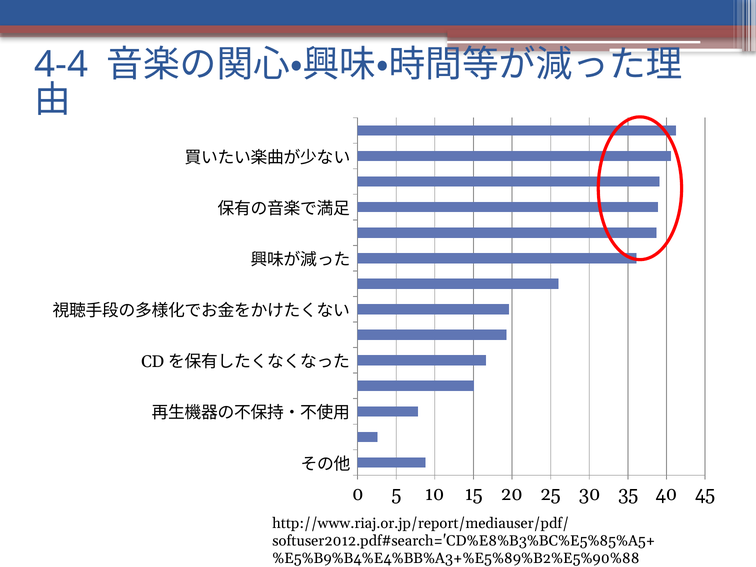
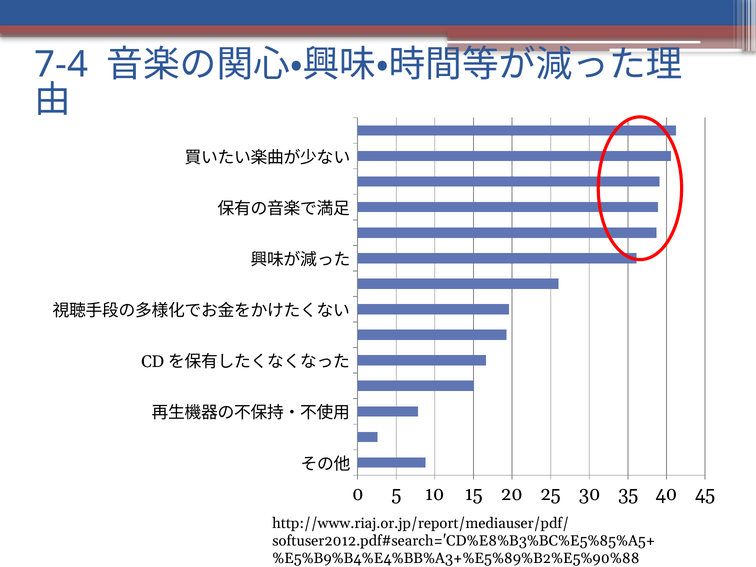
4-4: 4-4 -> 7-4
